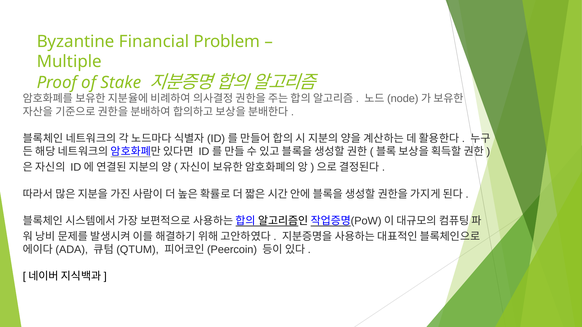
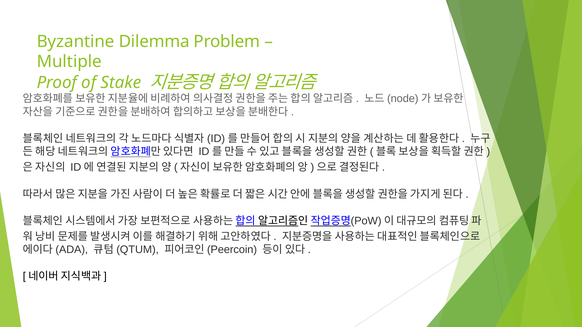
Financial: Financial -> Dilemma
